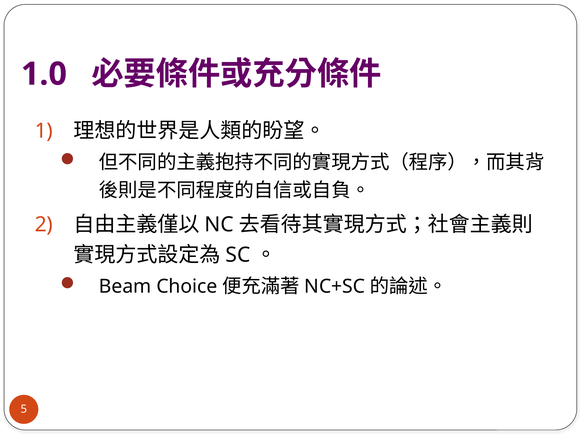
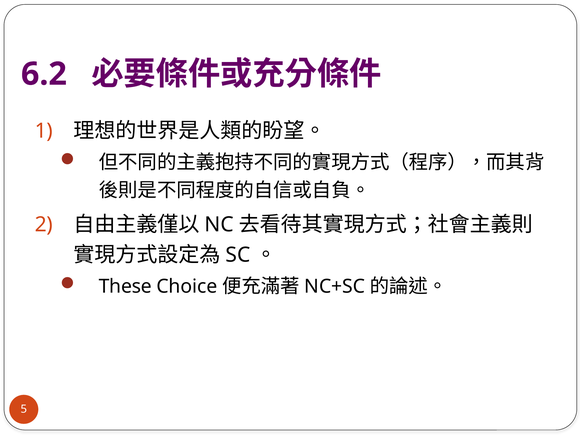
1.0: 1.0 -> 6.2
Beam: Beam -> These
